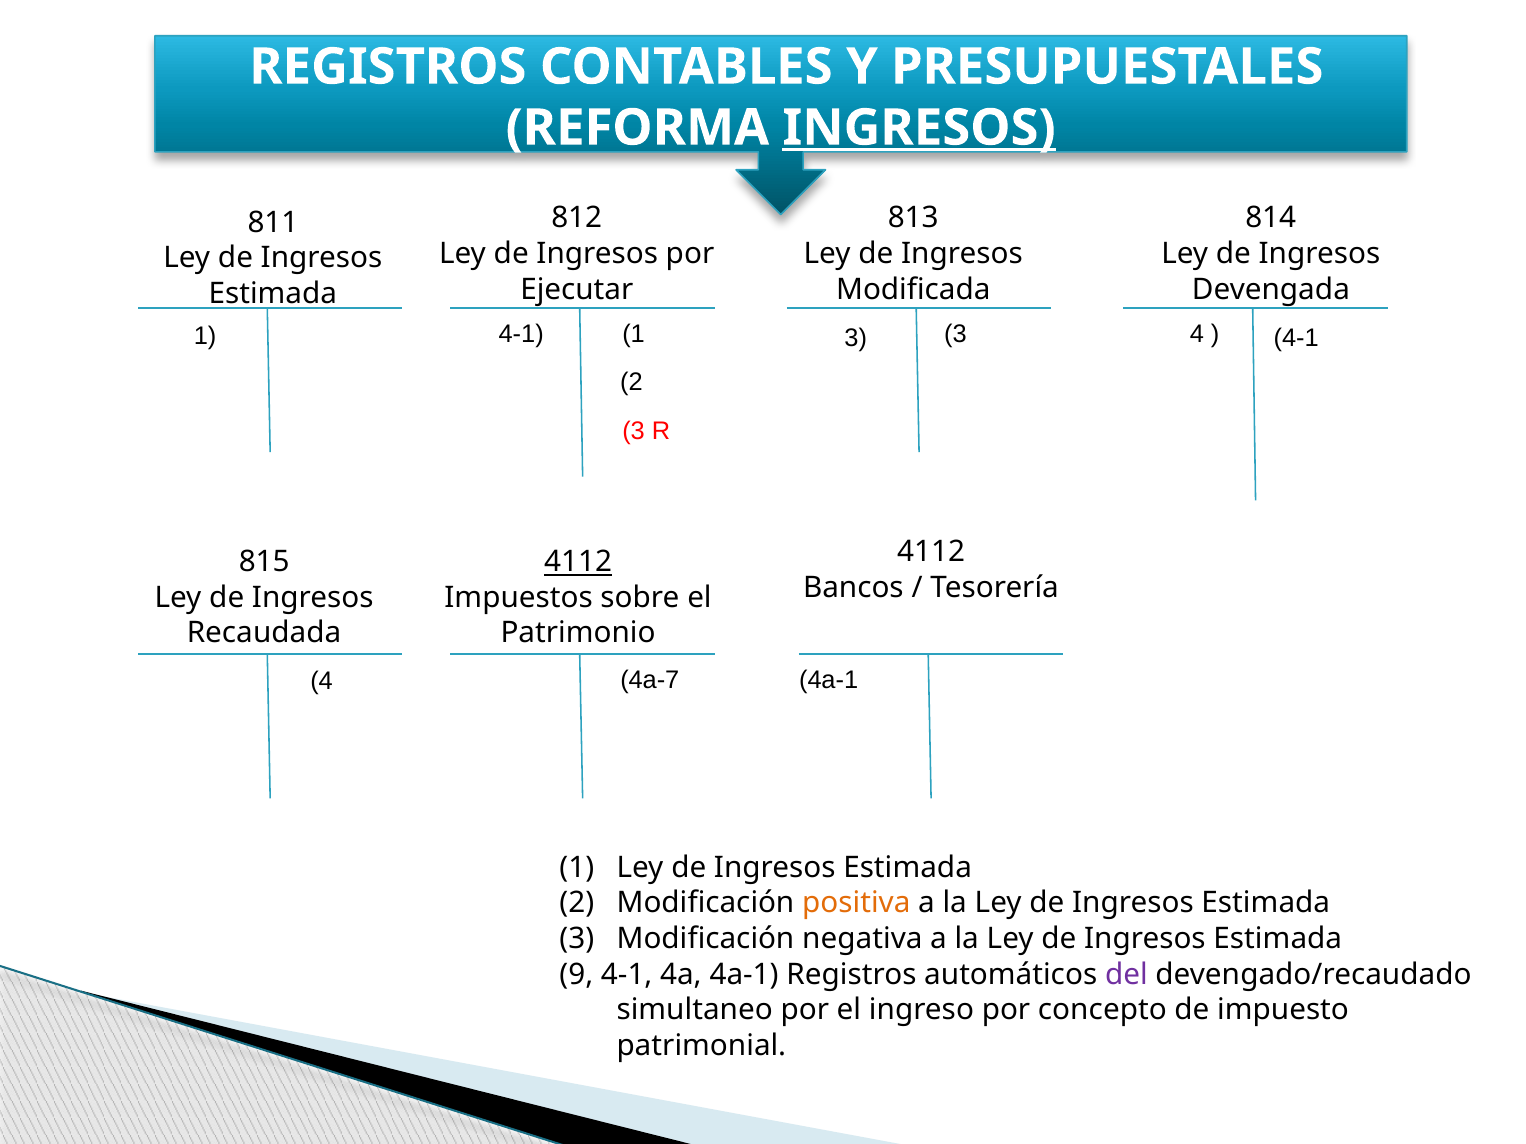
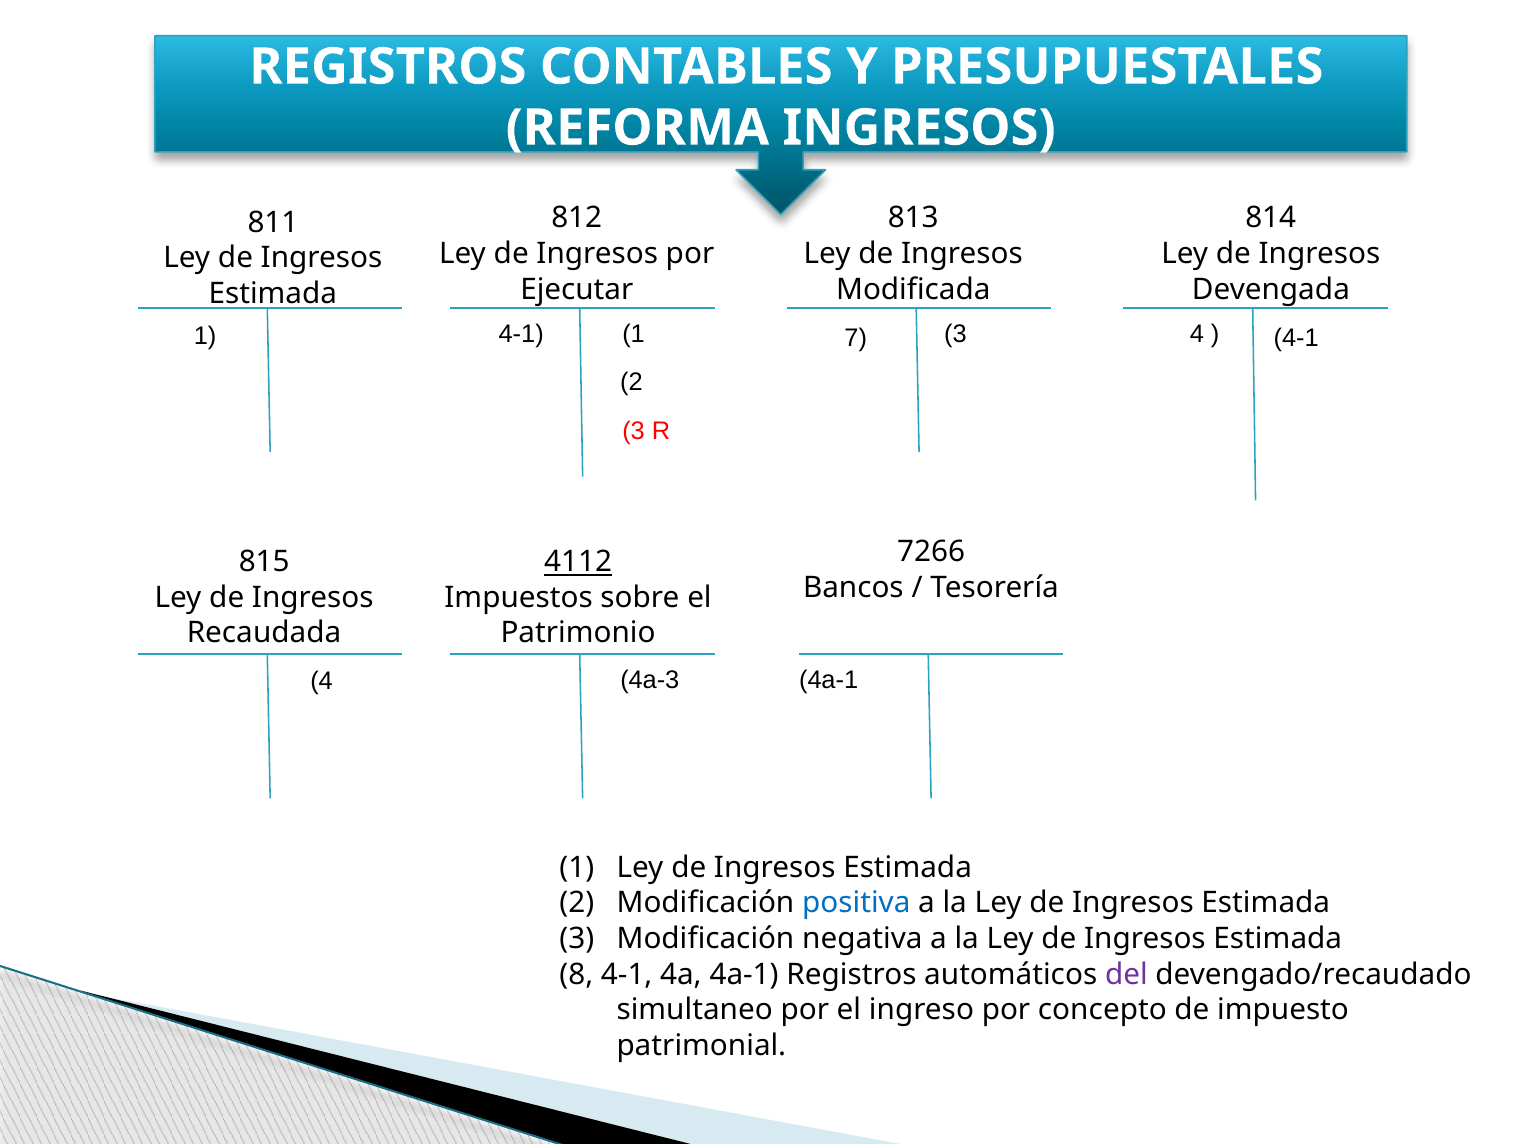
INGRESOS at (919, 128) underline: present -> none
1 3: 3 -> 7
4112 at (931, 552): 4112 -> 7266
4a-7: 4a-7 -> 4a-3
positiva colour: orange -> blue
9: 9 -> 8
